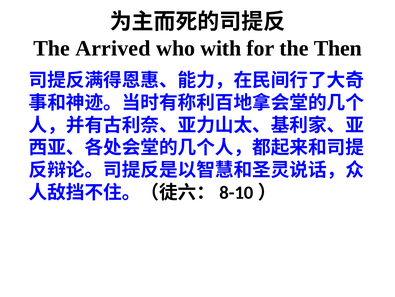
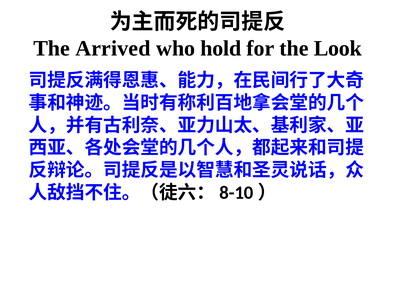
with: with -> hold
Then: Then -> Look
